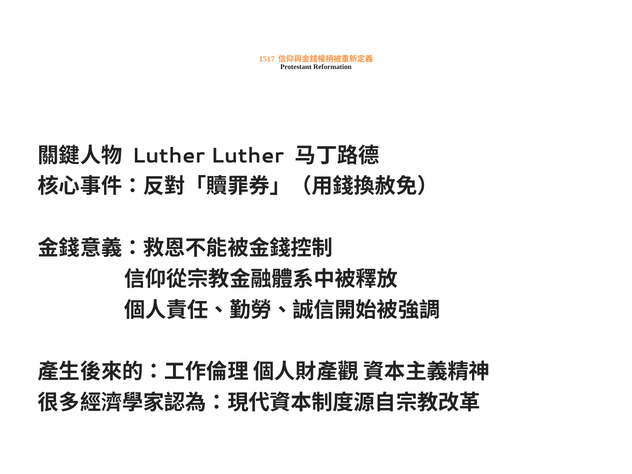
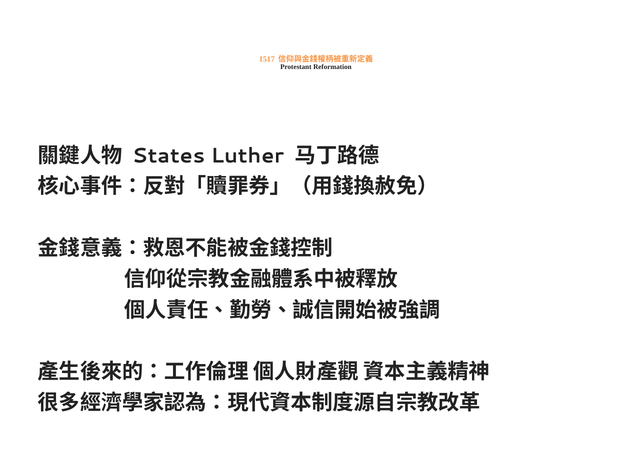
Luther at (168, 156): Luther -> States
